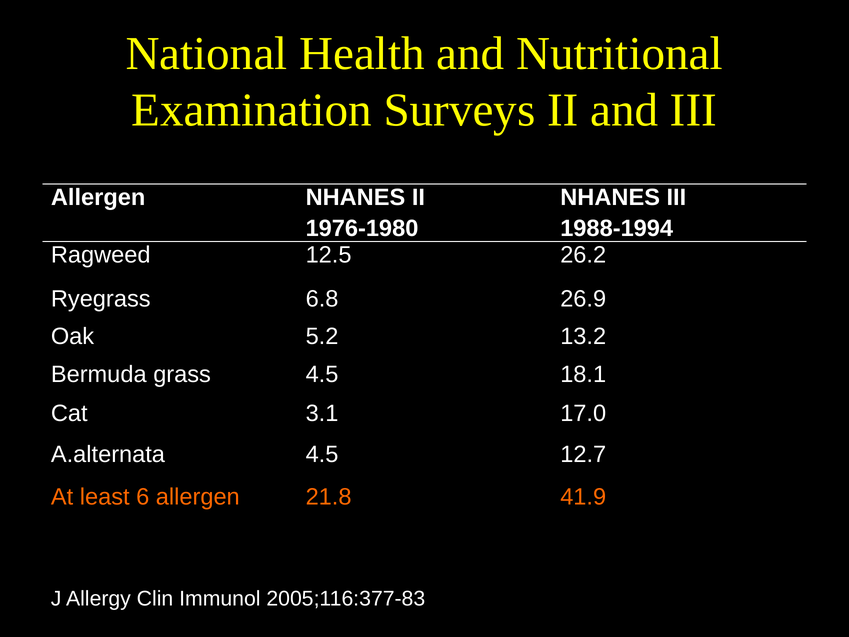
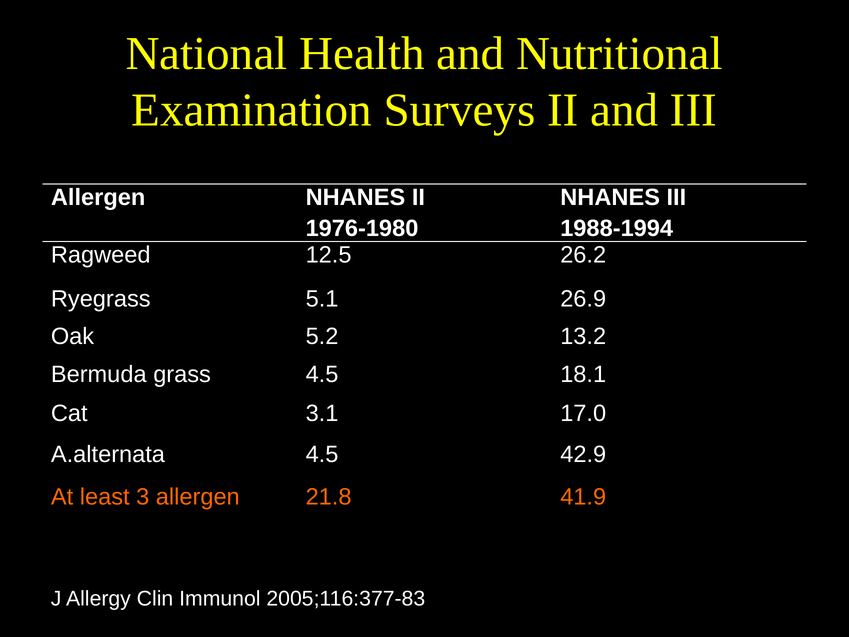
6.8: 6.8 -> 5.1
12.7: 12.7 -> 42.9
6: 6 -> 3
